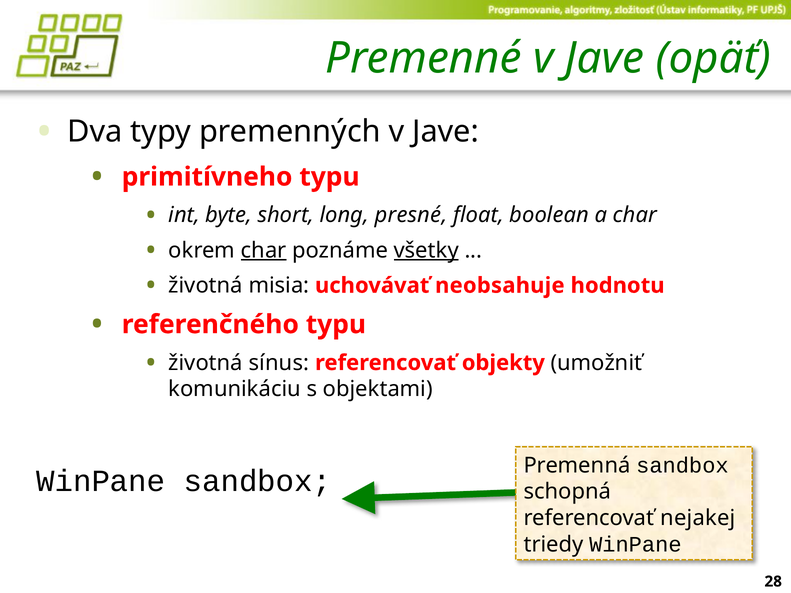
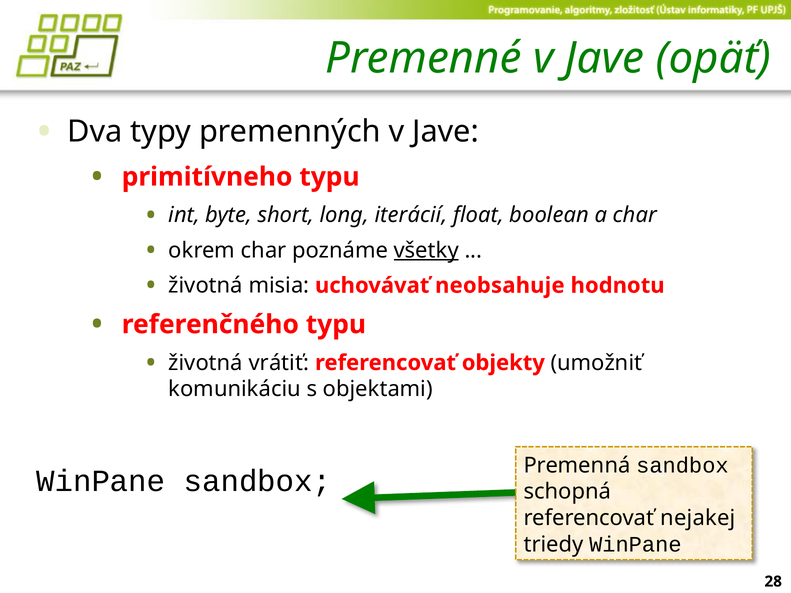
presné: presné -> iterácií
char at (264, 250) underline: present -> none
sínus: sínus -> vrátiť
